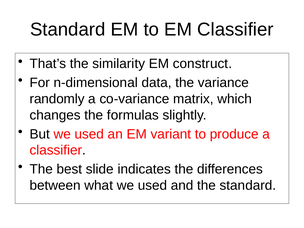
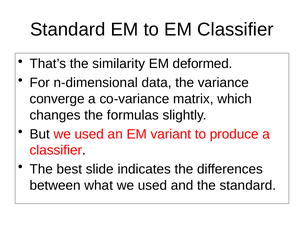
construct: construct -> deformed
randomly: randomly -> converge
